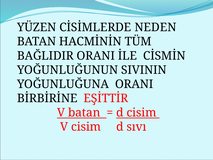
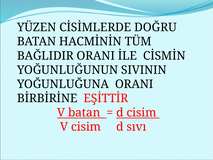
NEDEN: NEDEN -> DOĞRU
